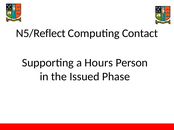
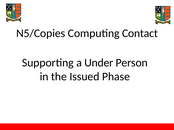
N5/Reflect: N5/Reflect -> N5/Copies
Hours: Hours -> Under
